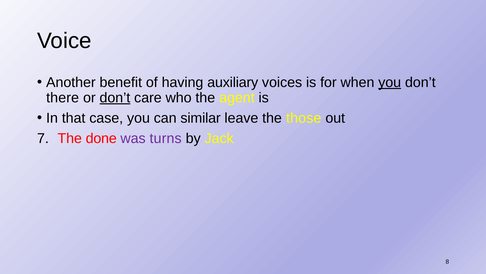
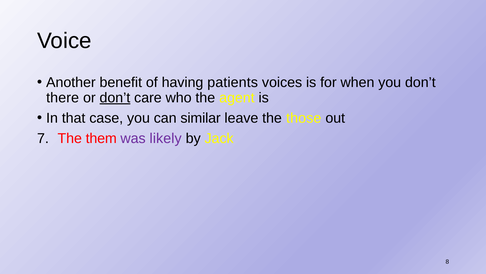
auxiliary: auxiliary -> patients
you at (390, 82) underline: present -> none
done: done -> them
turns: turns -> likely
